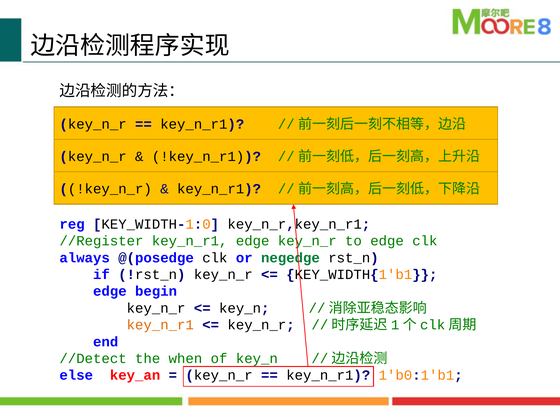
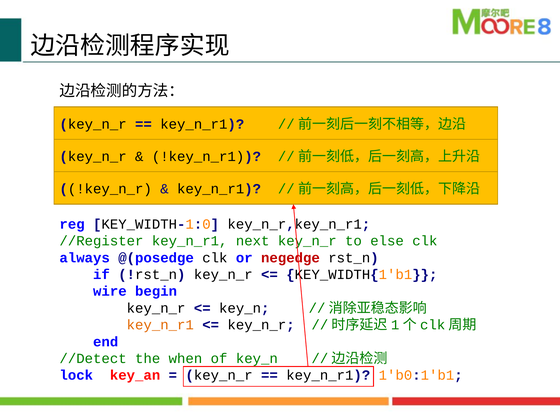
key_n_r1 edge: edge -> next
to edge: edge -> else
negedge colour: green -> red
edge at (110, 291): edge -> wire
else: else -> lock
